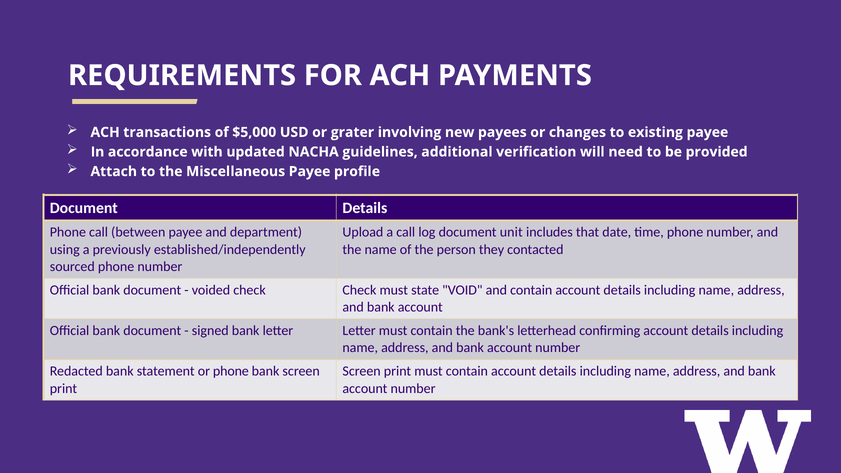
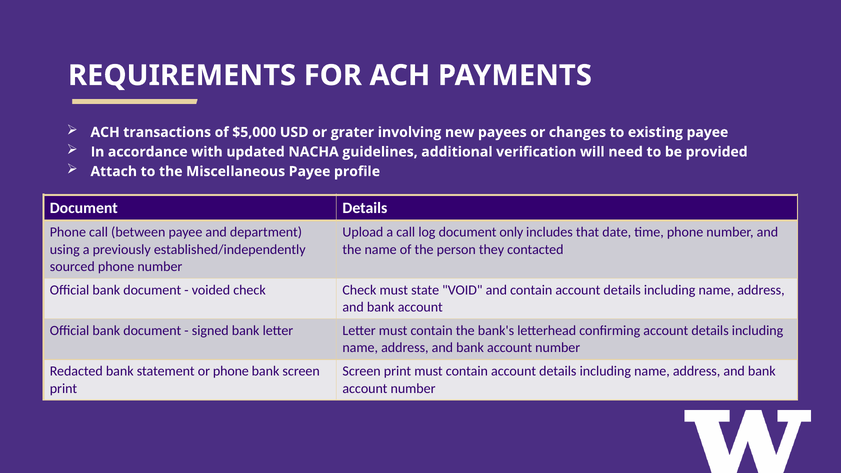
unit: unit -> only
